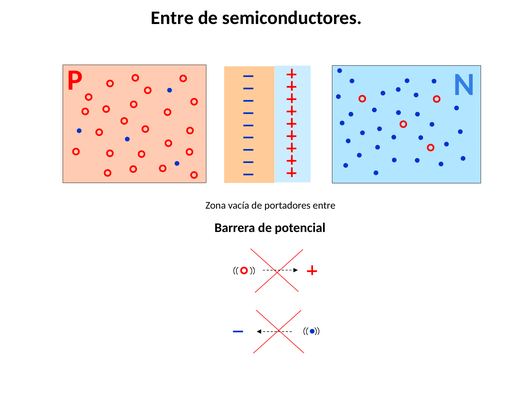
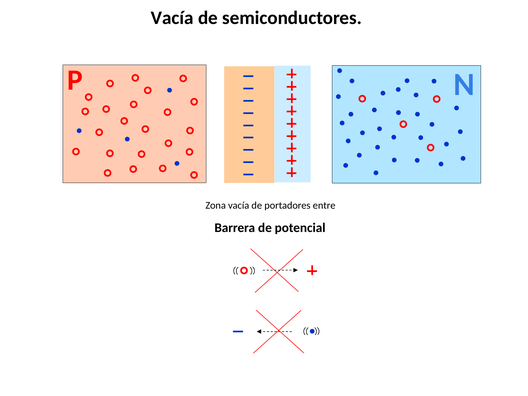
Entre at (172, 18): Entre -> Vacía
